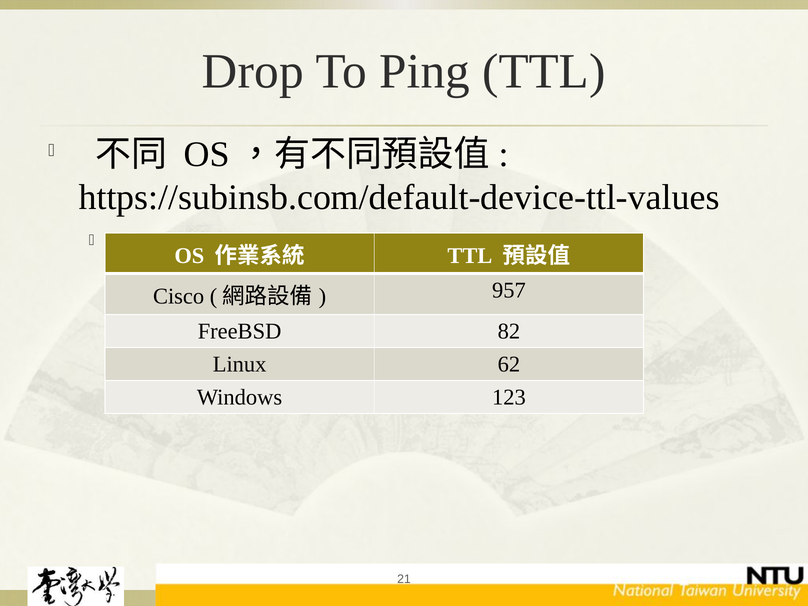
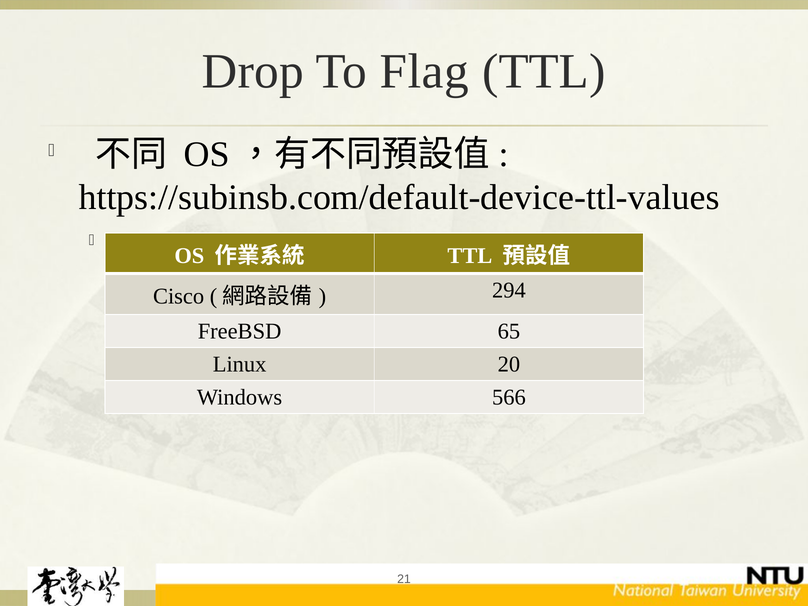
Ping: Ping -> Flag
957: 957 -> 294
82: 82 -> 65
62: 62 -> 20
123: 123 -> 566
